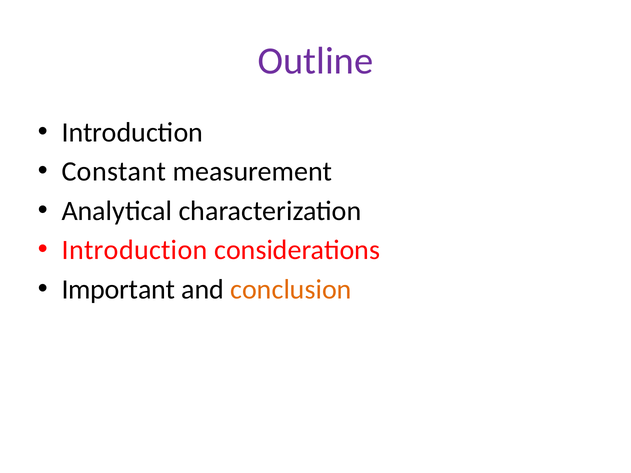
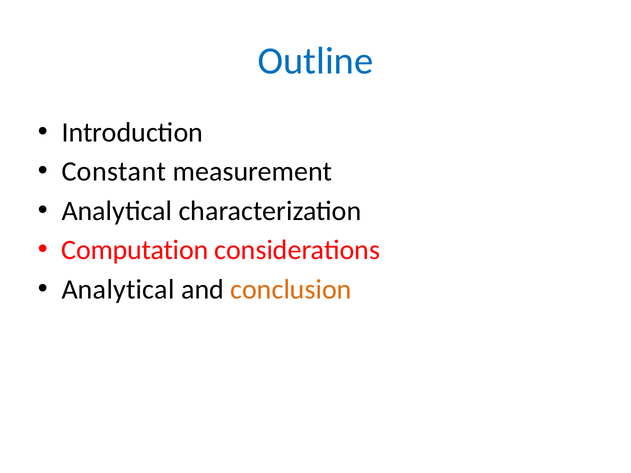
Outline colour: purple -> blue
Introduction at (135, 250): Introduction -> Computation
Important at (118, 289): Important -> Analytical
